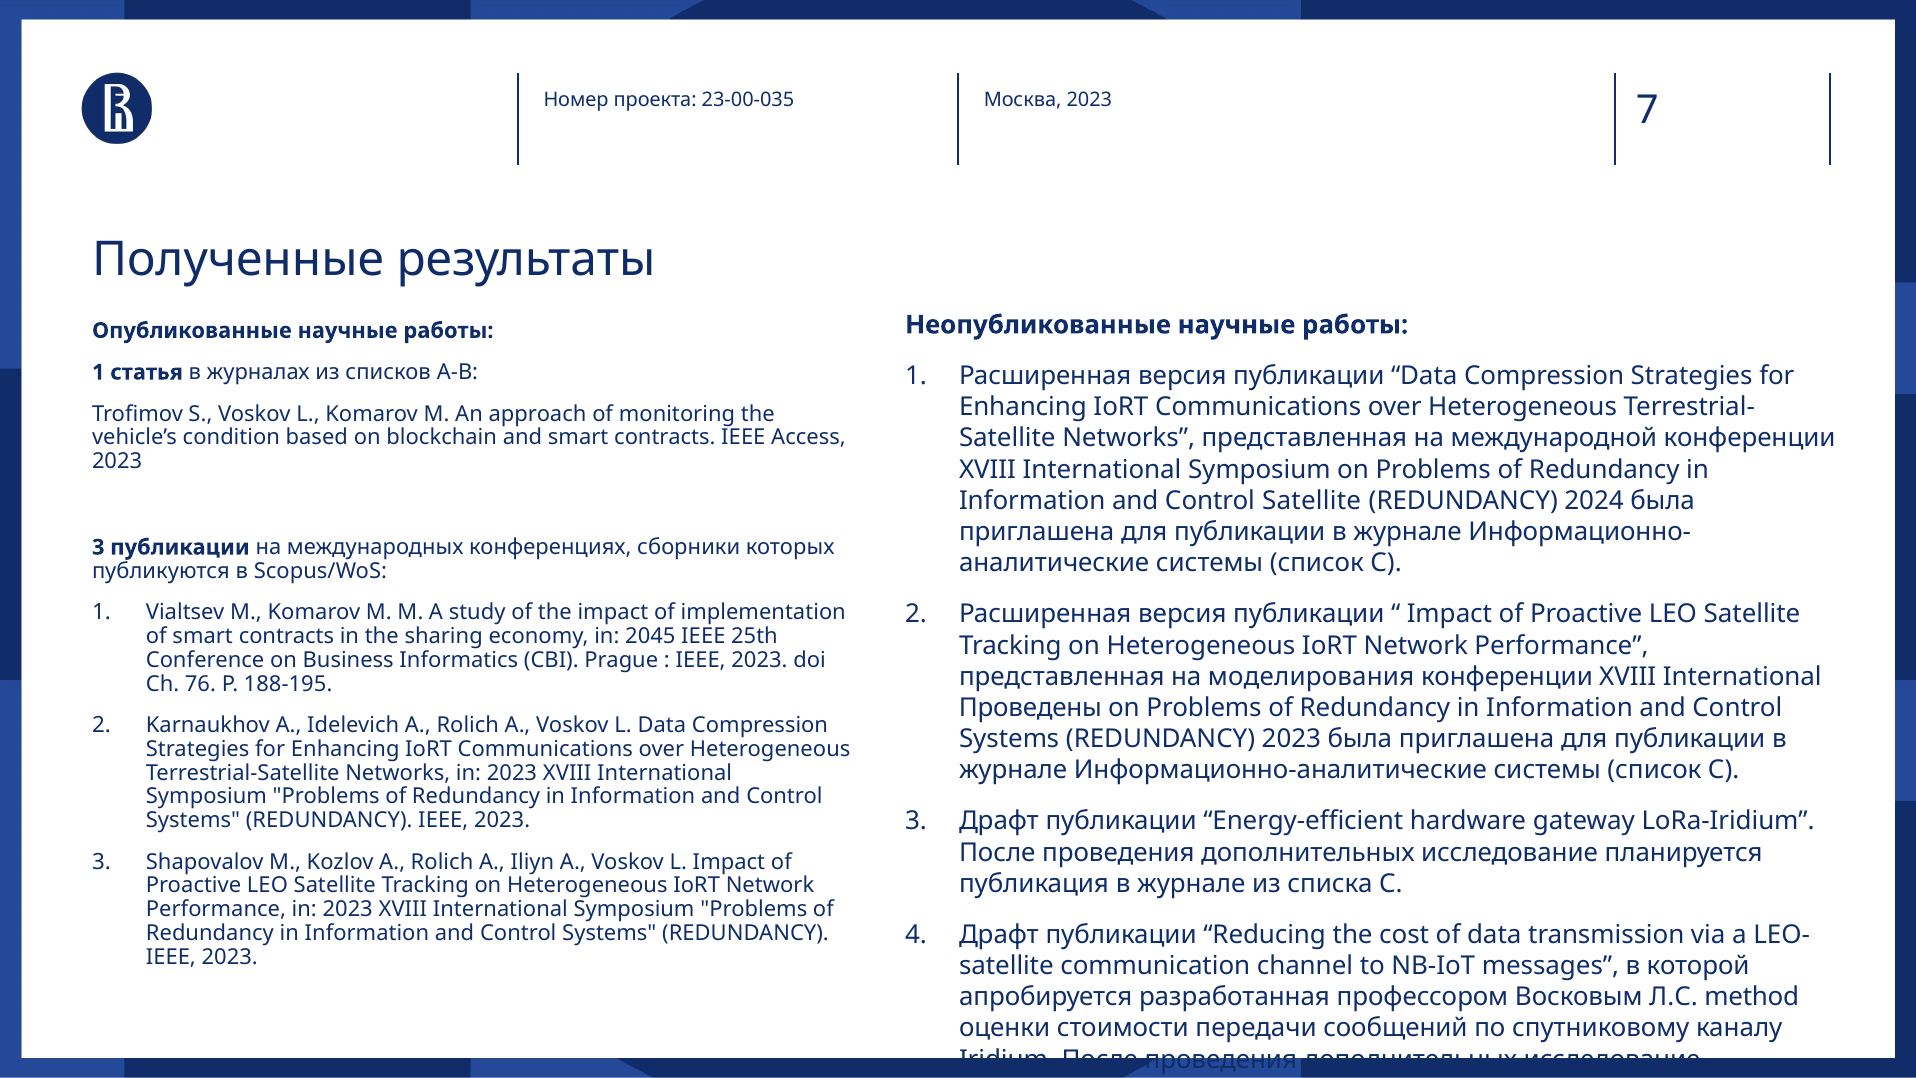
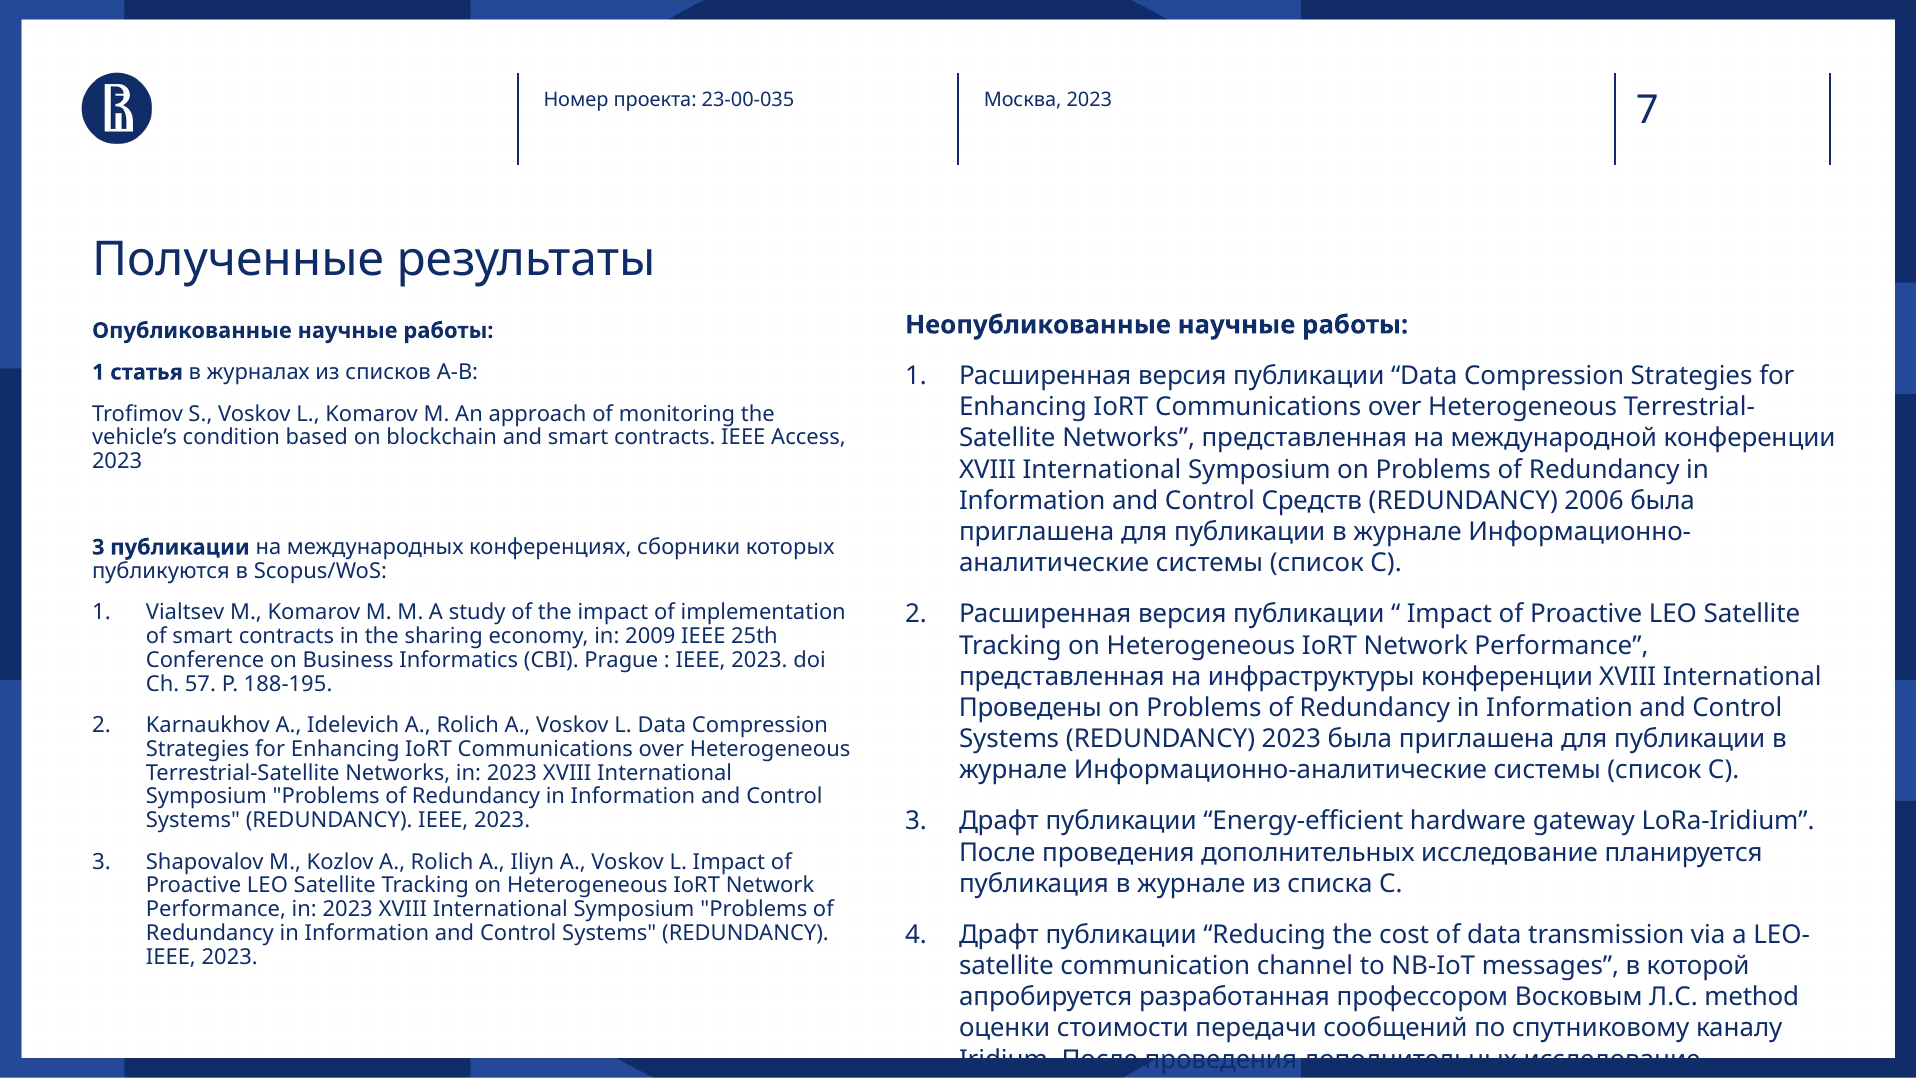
Control Satellite: Satellite -> Средств
2024: 2024 -> 2006
2045: 2045 -> 2009
моделирования: моделирования -> инфраструктуры
76: 76 -> 57
